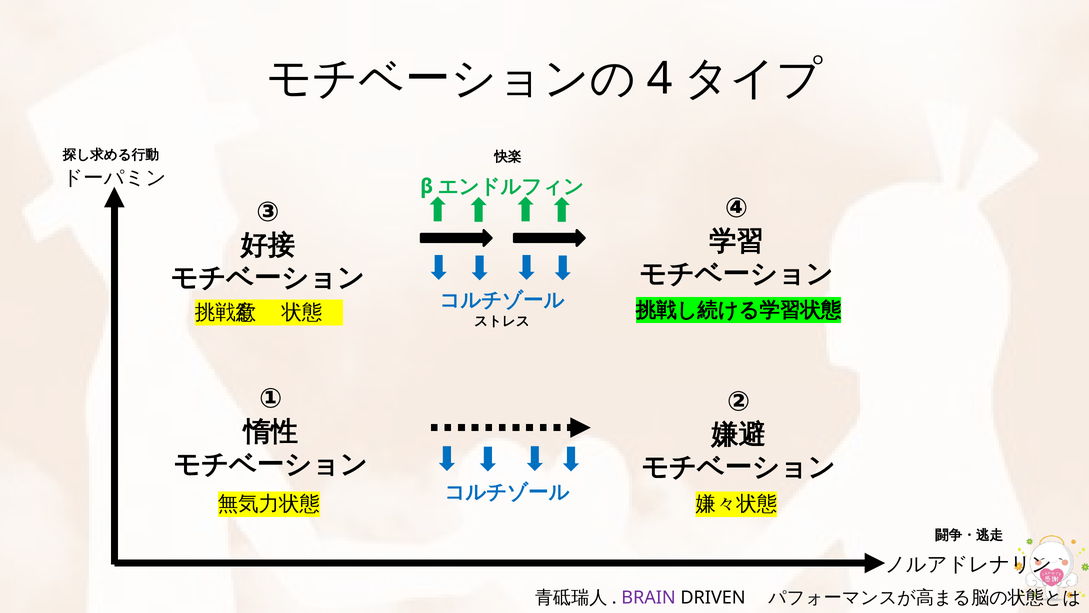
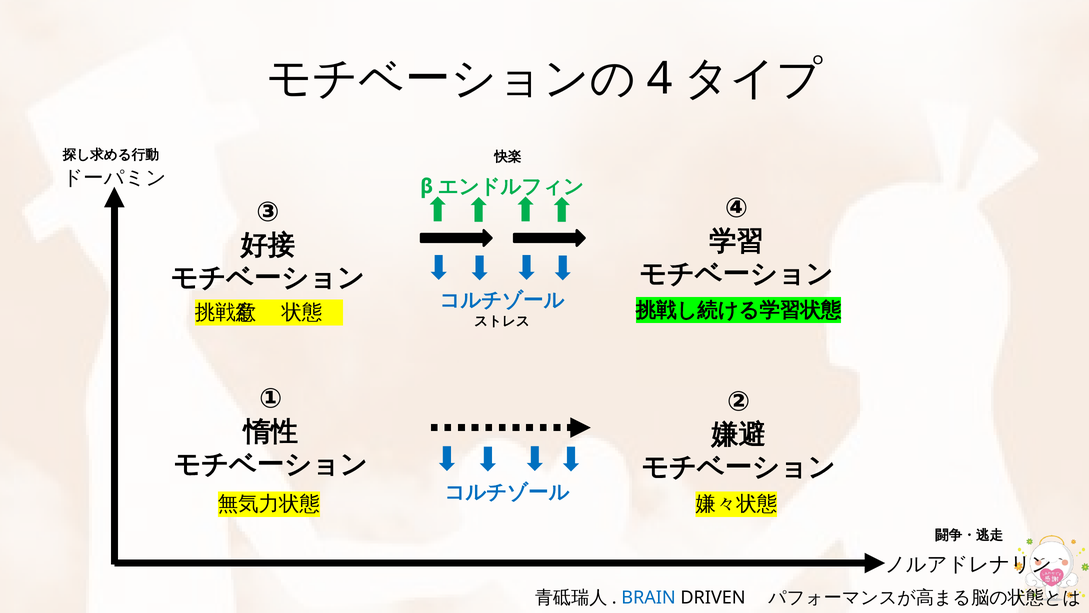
BRAIN colour: purple -> blue
